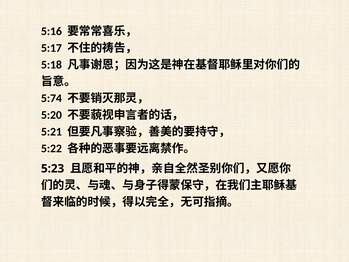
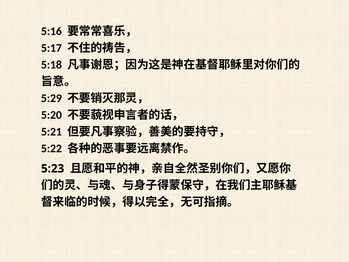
5:74: 5:74 -> 5:29
